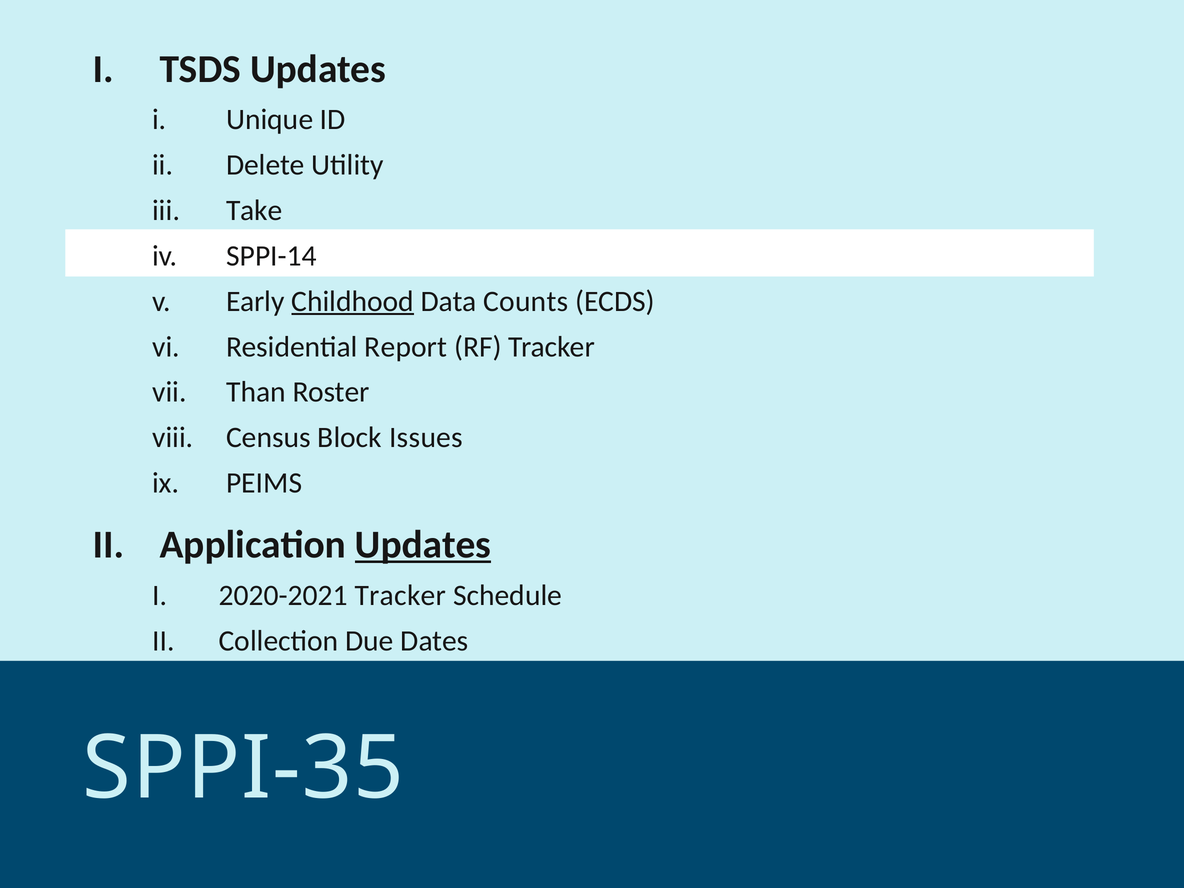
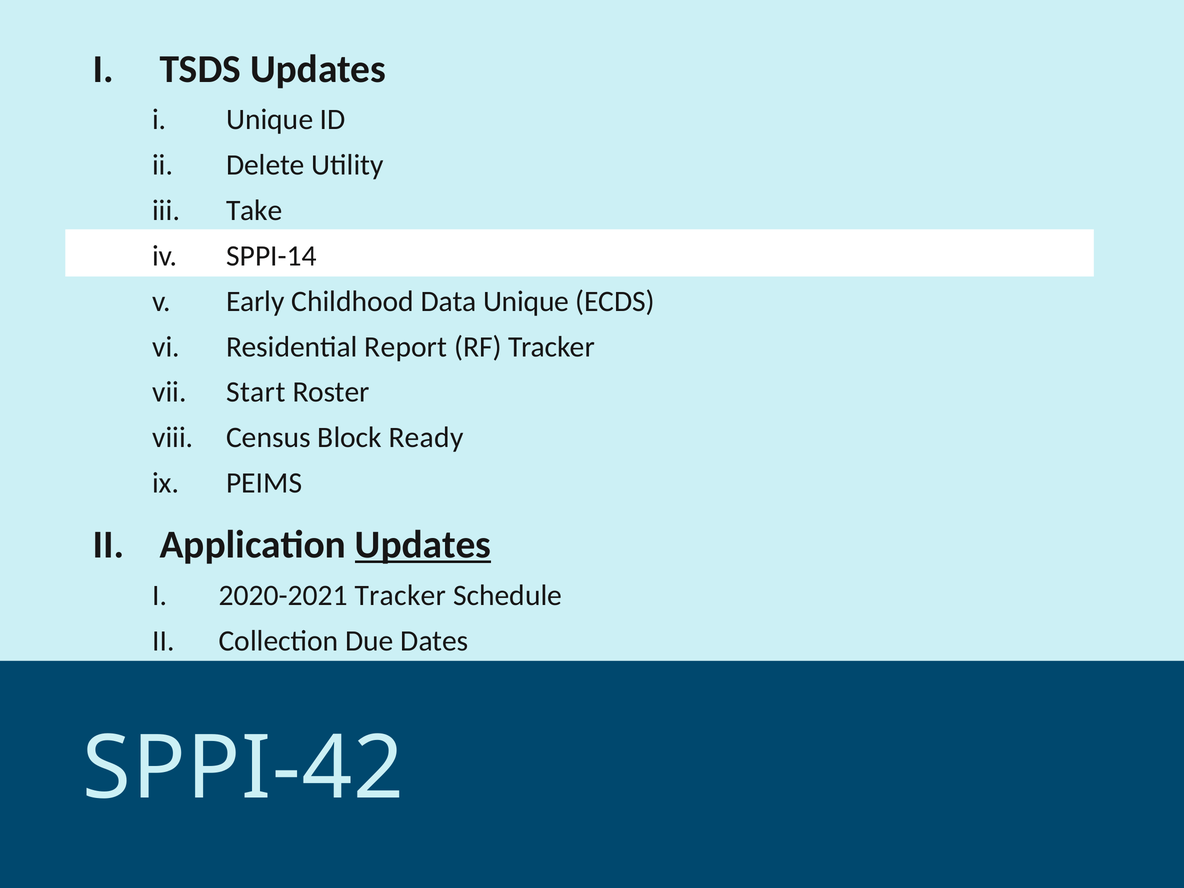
Childhood underline: present -> none
Data Counts: Counts -> Unique
Than: Than -> Start
Issues: Issues -> Ready
SPPI-35: SPPI-35 -> SPPI-42
